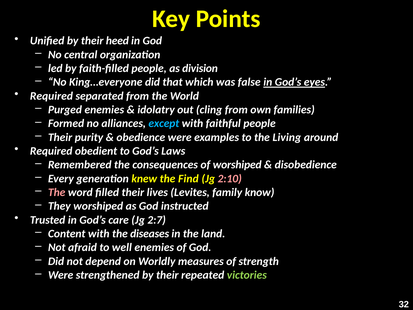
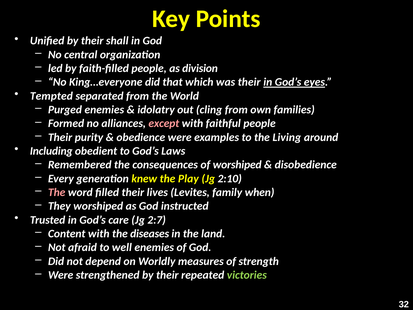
heed: heed -> shall
was false: false -> their
Required at (51, 96): Required -> Tempted
except colour: light blue -> pink
Required at (51, 151): Required -> Including
Find: Find -> Play
2:10 colour: pink -> white
know: know -> when
